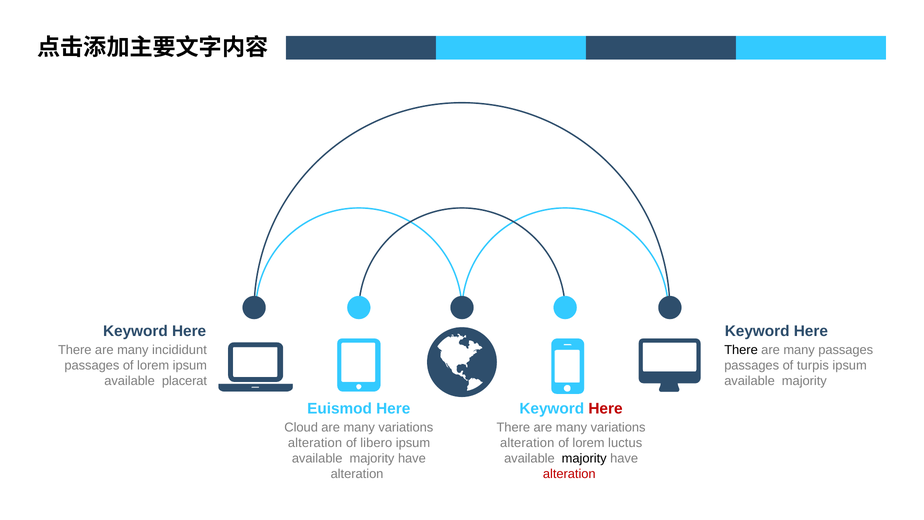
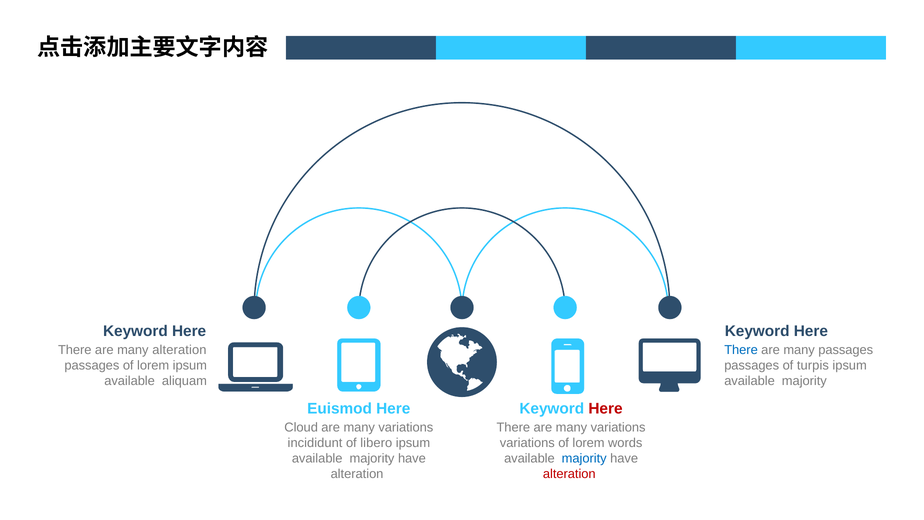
many incididunt: incididunt -> alteration
There at (741, 350) colour: black -> blue
placerat: placerat -> aliquam
alteration at (315, 443): alteration -> incididunt
alteration at (527, 443): alteration -> variations
luctus: luctus -> words
majority at (584, 458) colour: black -> blue
